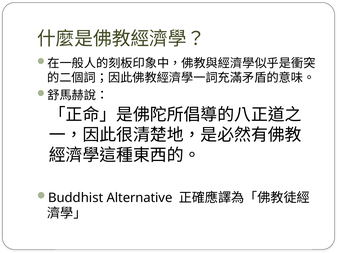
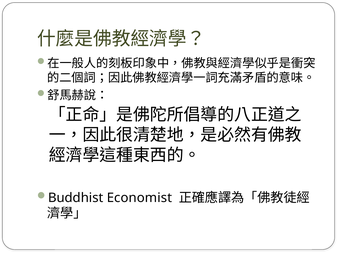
Alternative: Alternative -> Economist
